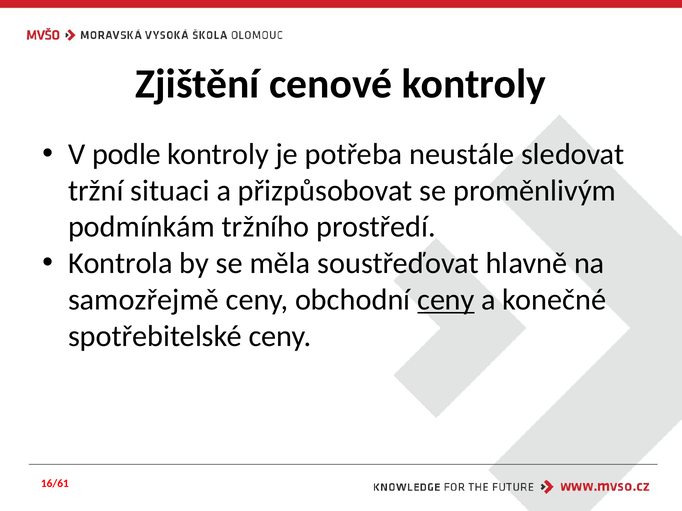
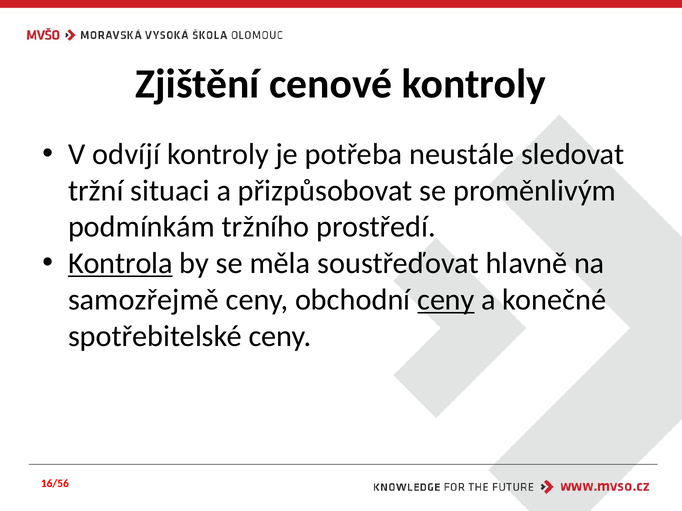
podle: podle -> odvíjí
Kontrola underline: none -> present
16/61: 16/61 -> 16/56
